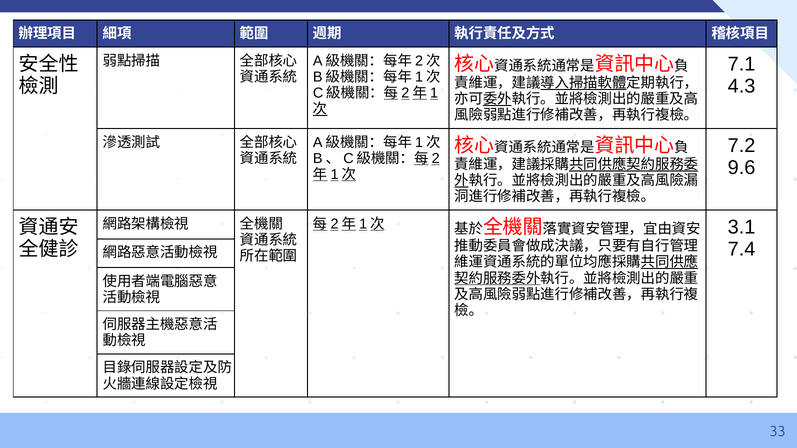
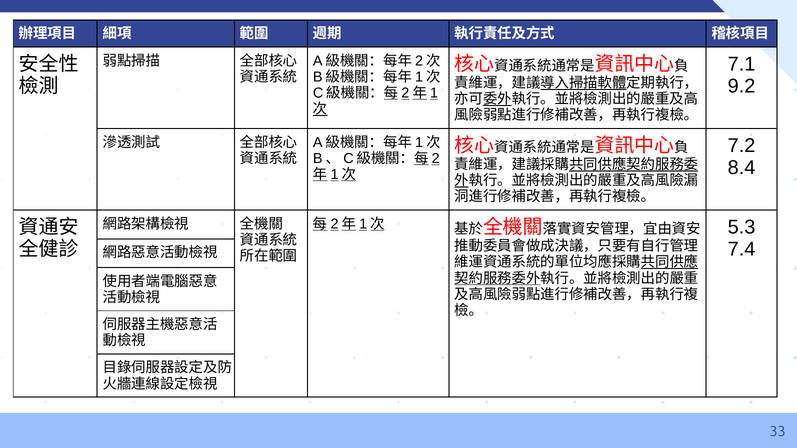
4.3: 4.3 -> 9.2
9.6: 9.6 -> 8.4
3.1: 3.1 -> 5.3
